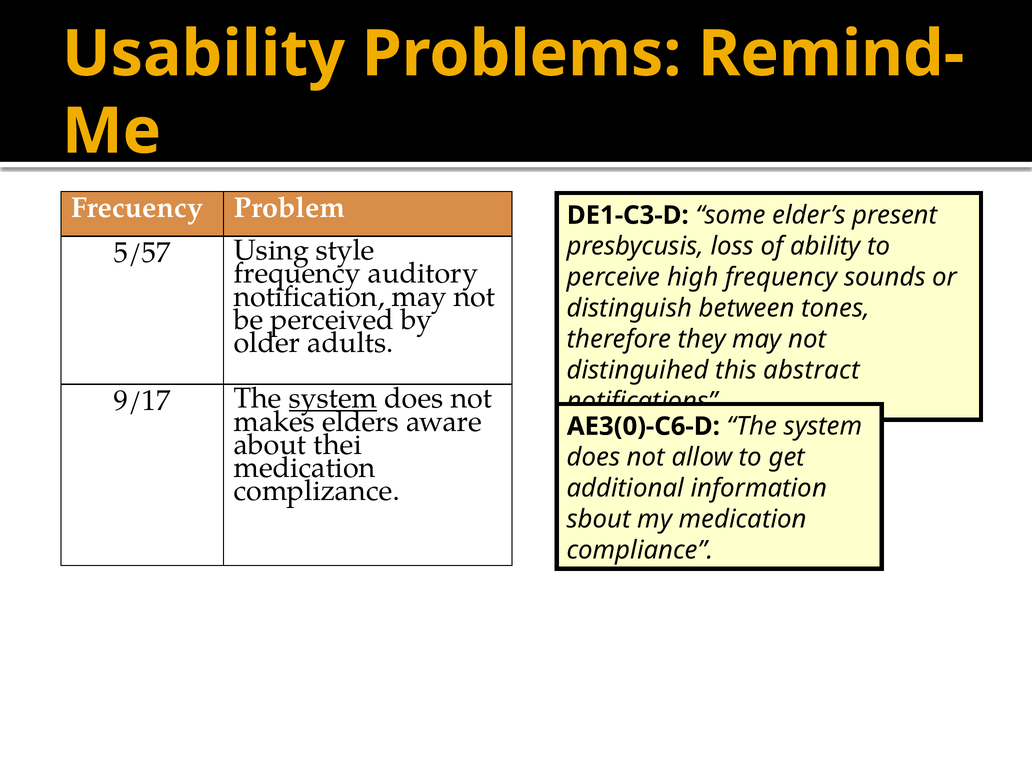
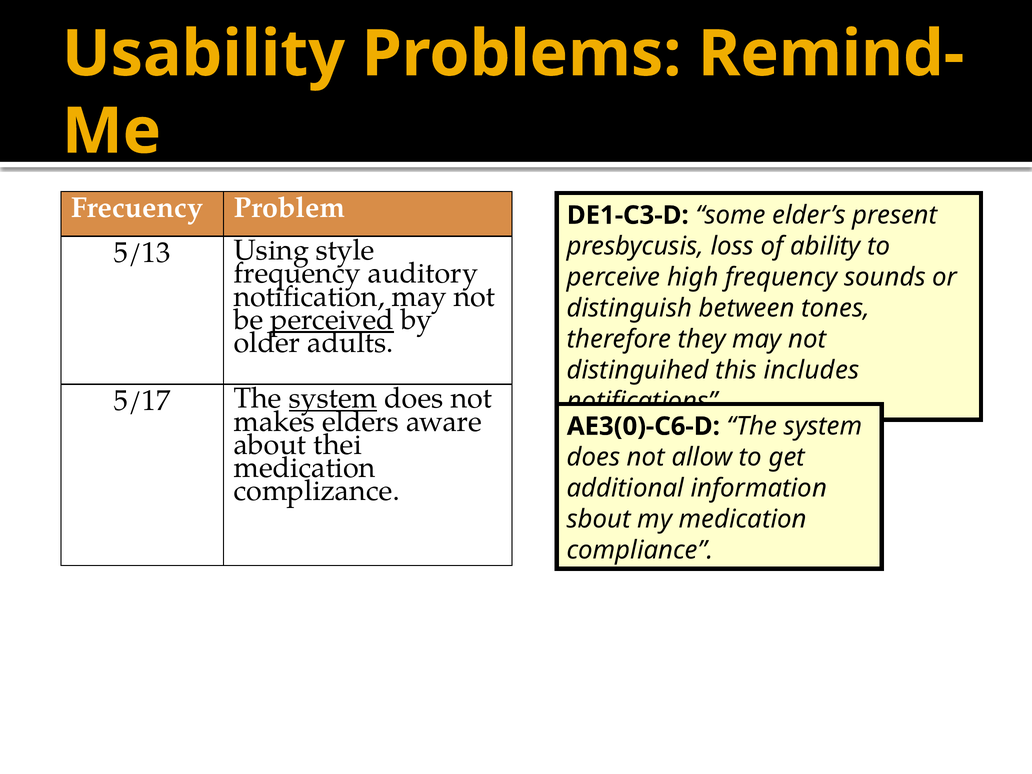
5/57: 5/57 -> 5/13
perceived underline: none -> present
abstract: abstract -> includes
9/17: 9/17 -> 5/17
